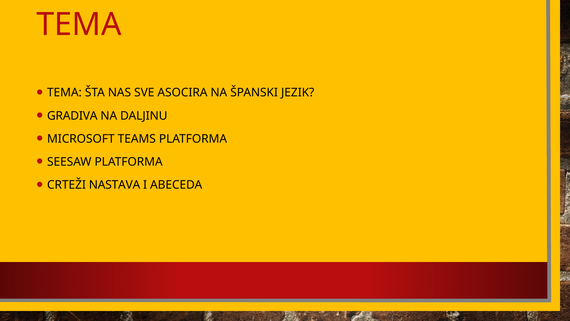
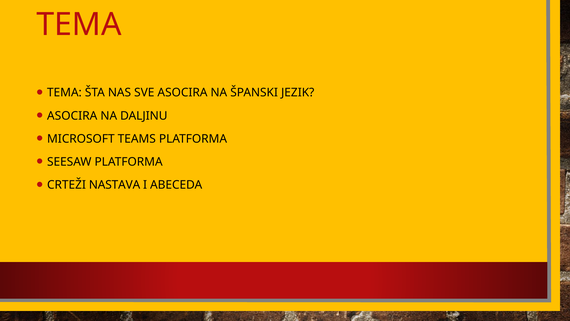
GRADIVA at (72, 116): GRADIVA -> ASOCIRA
